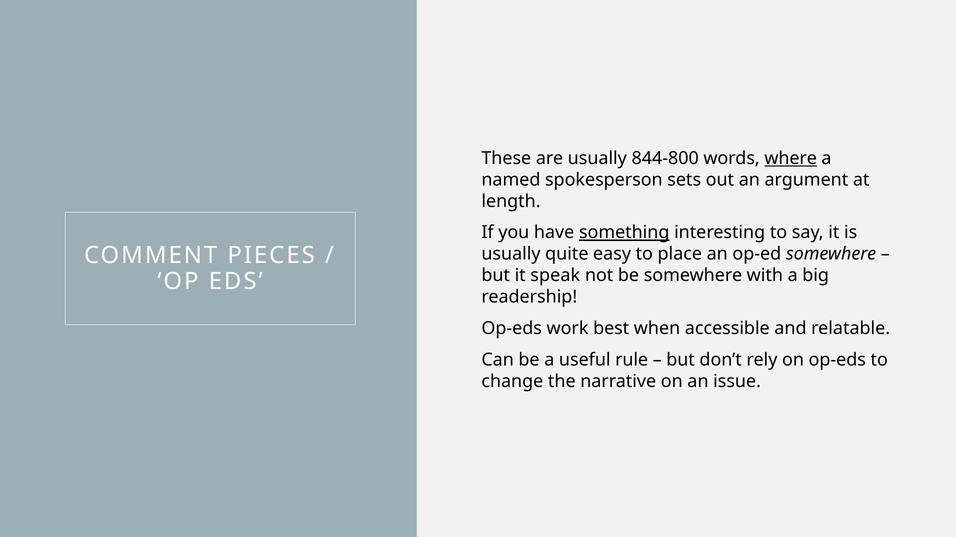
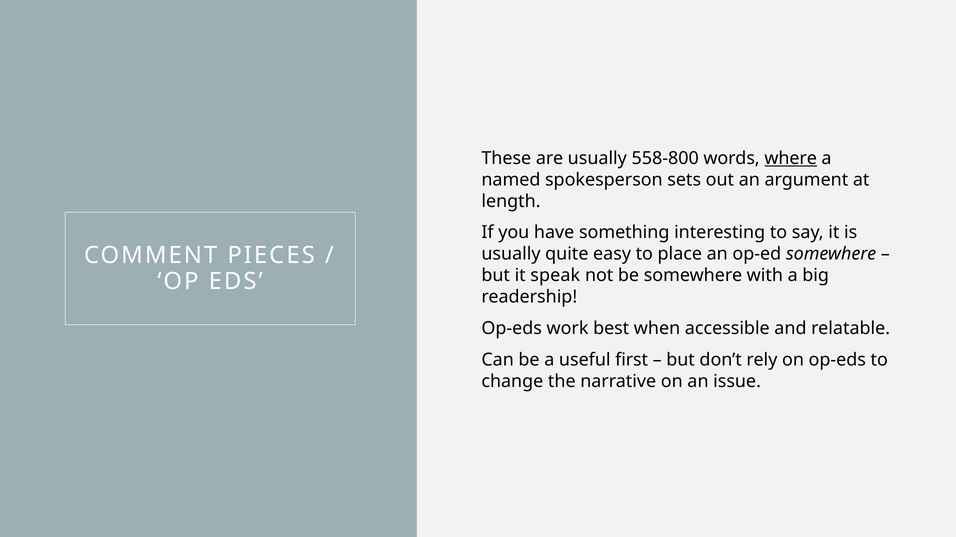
844-800: 844-800 -> 558-800
something underline: present -> none
rule: rule -> first
